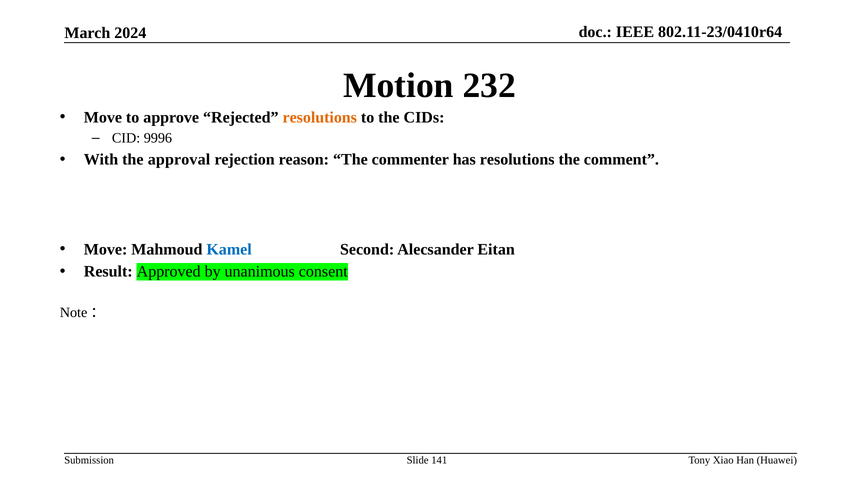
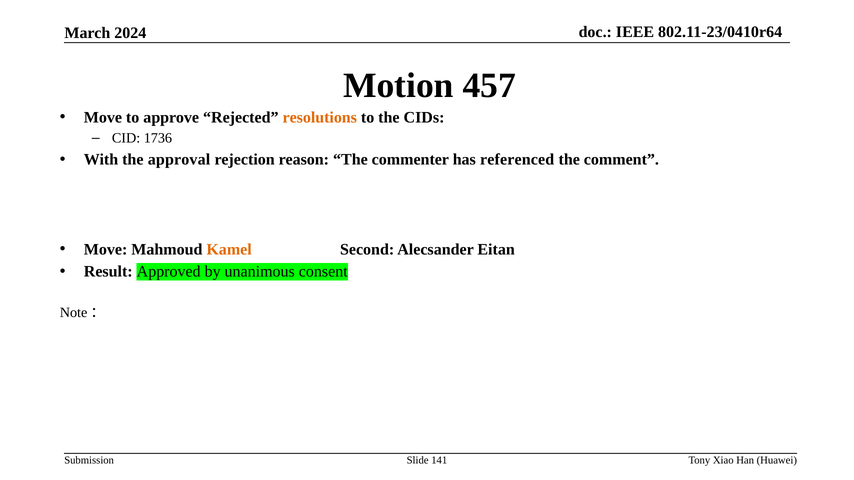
232: 232 -> 457
9996: 9996 -> 1736
has resolutions: resolutions -> referenced
Kamel colour: blue -> orange
